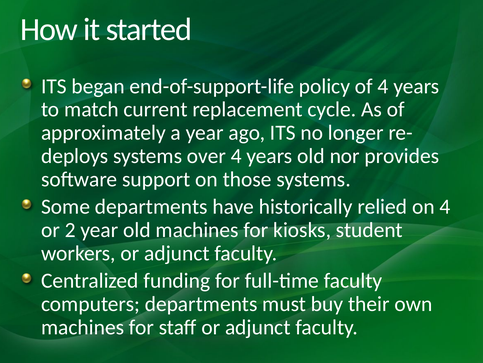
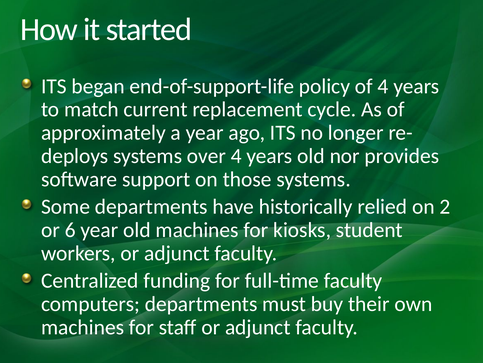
on 4: 4 -> 2
2: 2 -> 6
